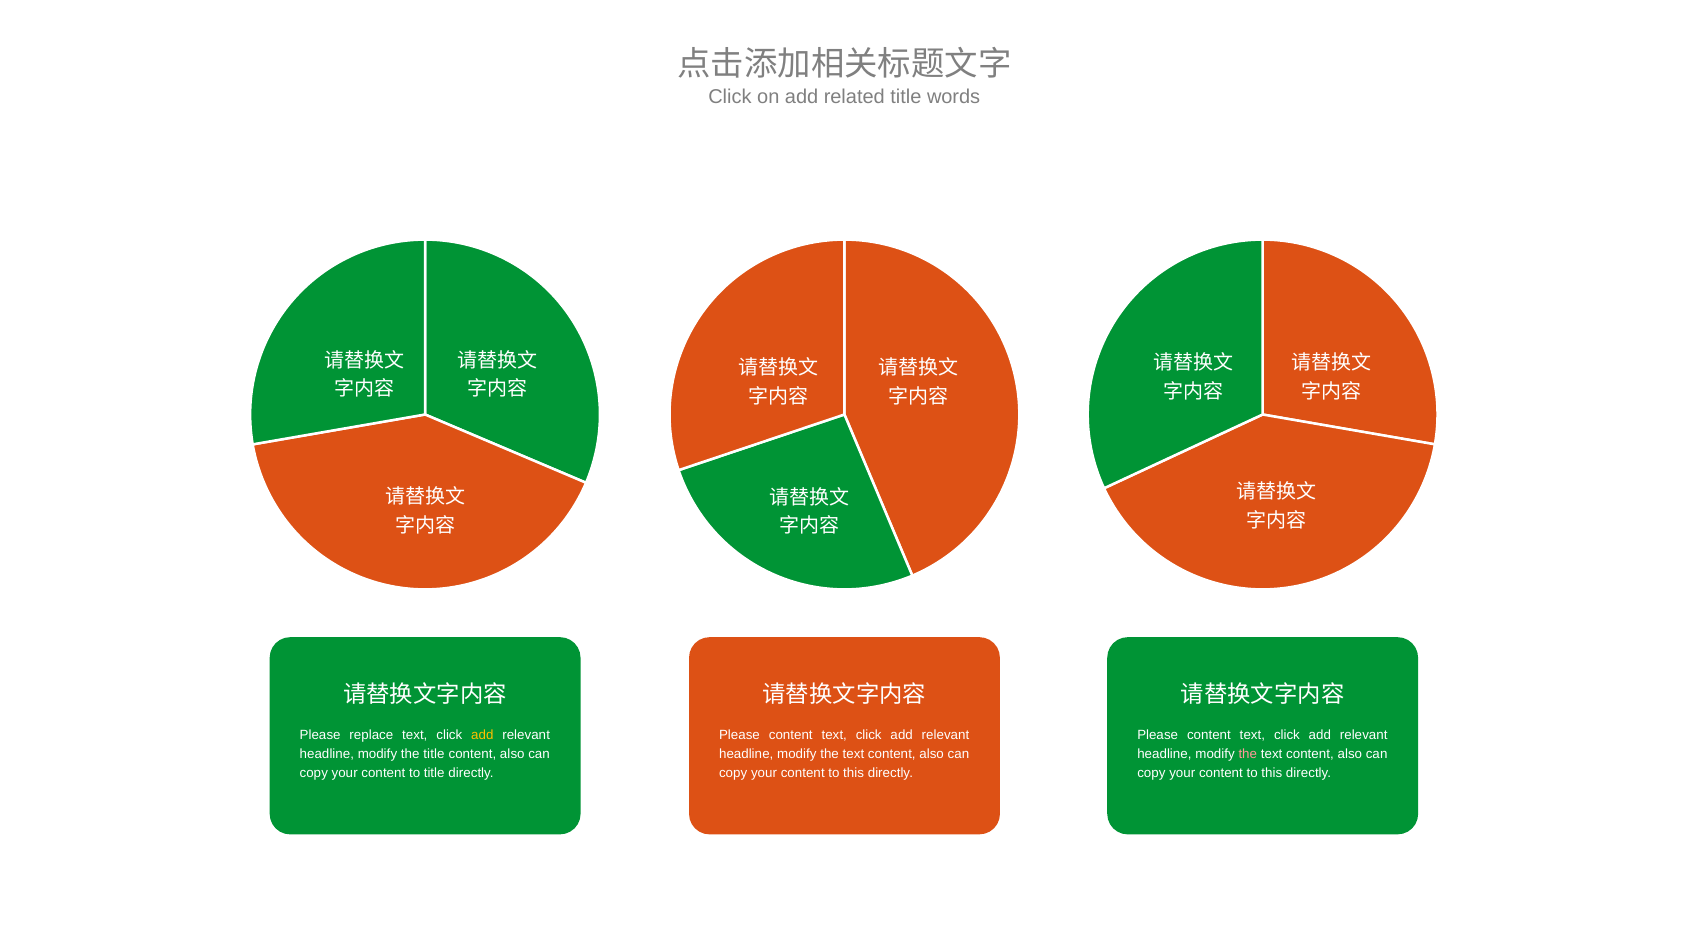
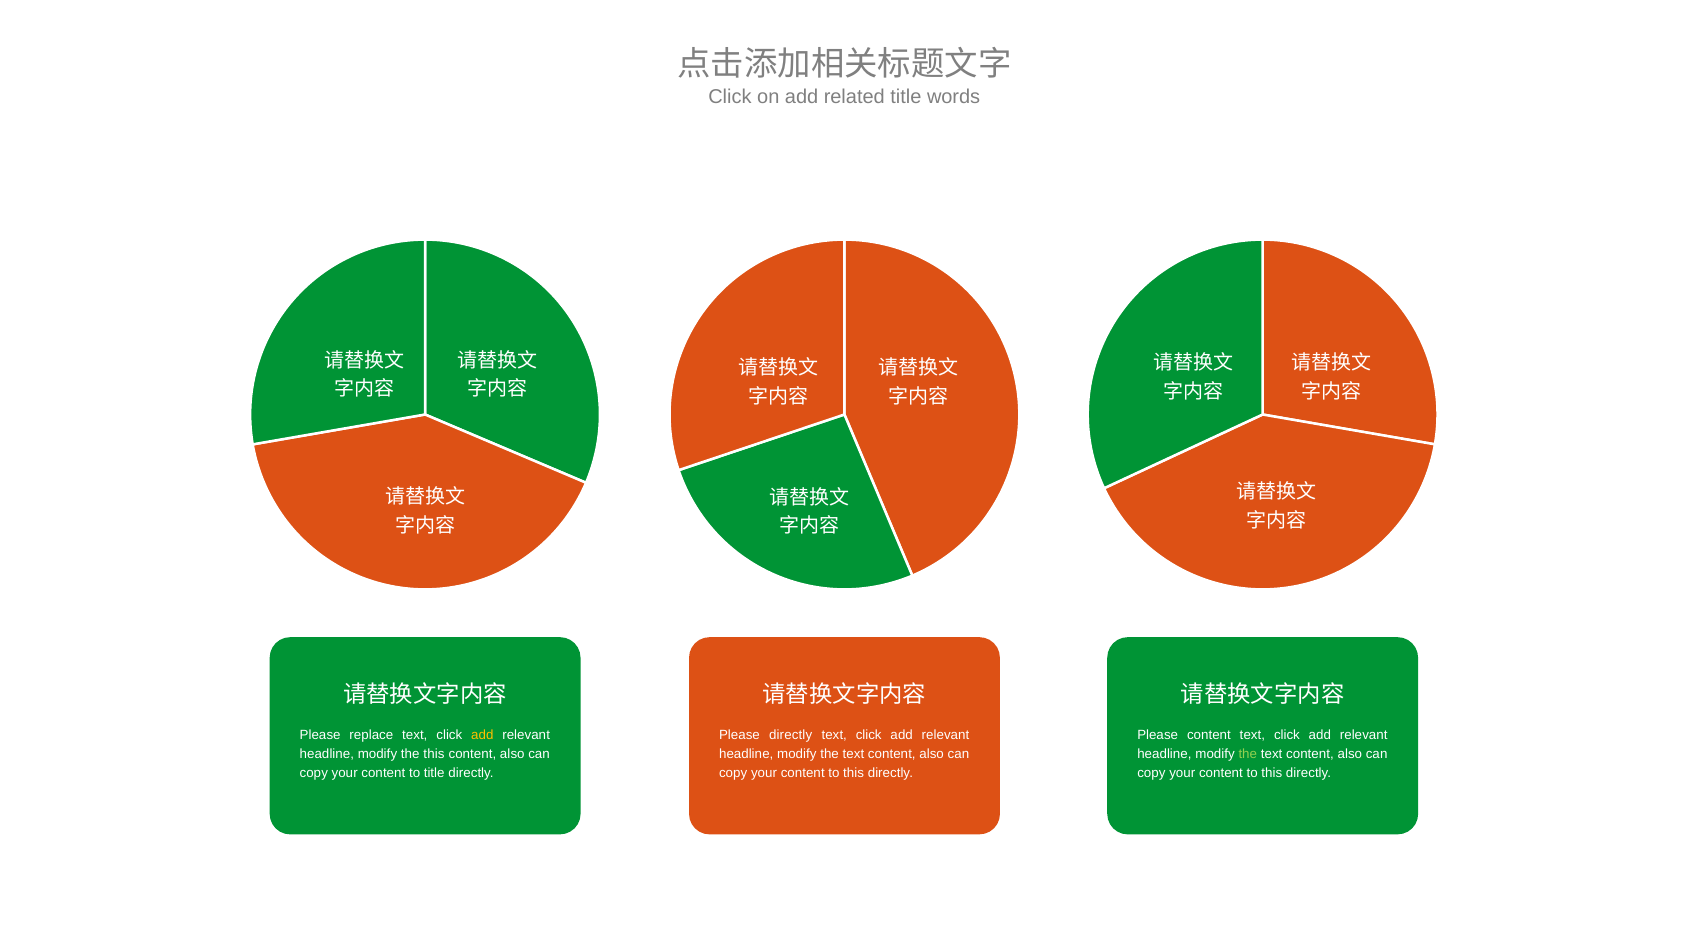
content at (791, 735): content -> directly
the title: title -> this
the at (1248, 754) colour: pink -> light green
